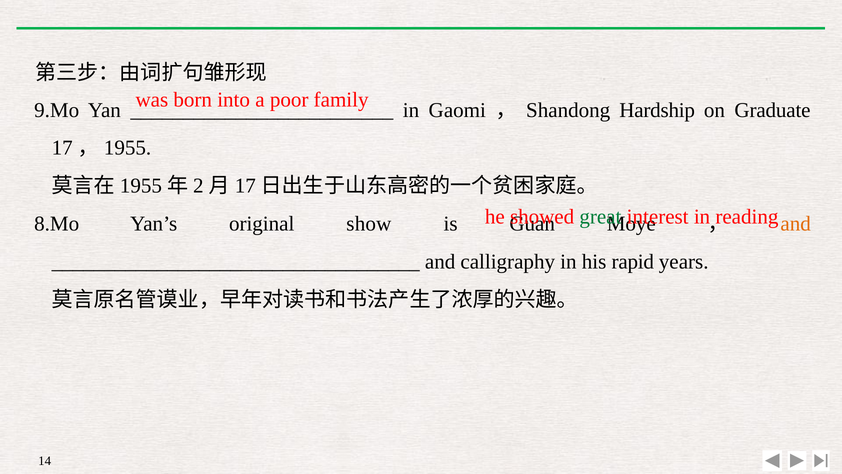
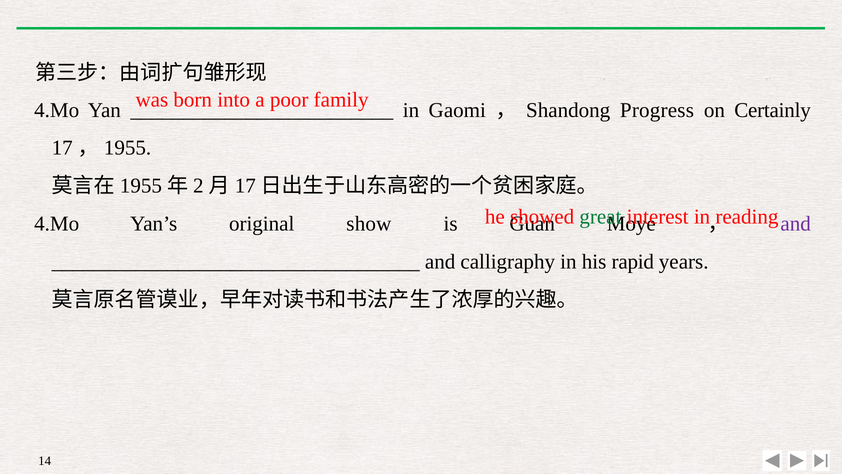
9.Mo at (57, 110): 9.Mo -> 4.Mo
Hardship: Hardship -> Progress
Graduate: Graduate -> Certainly
8.Mo at (57, 224): 8.Mo -> 4.Mo
and at (796, 224) colour: orange -> purple
